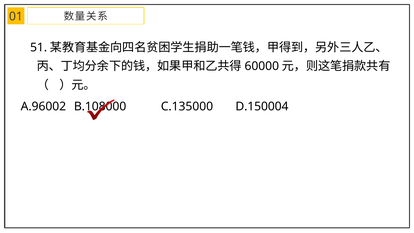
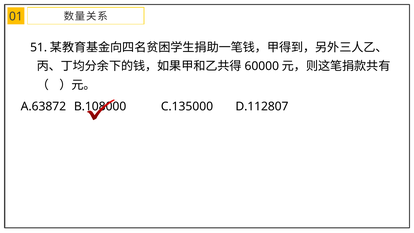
A.96002: A.96002 -> A.63872
D.150004: D.150004 -> D.112807
